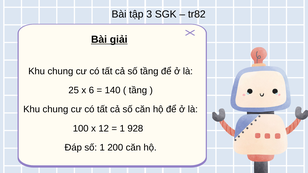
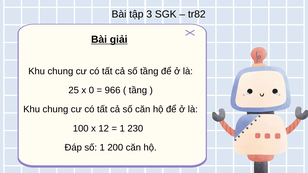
6: 6 -> 0
140: 140 -> 966
928: 928 -> 230
